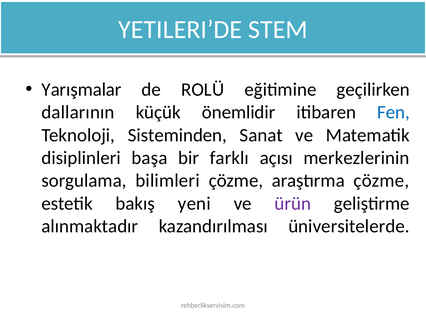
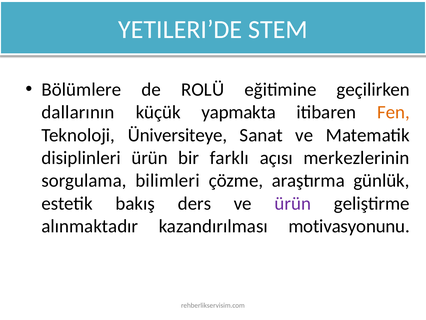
Yarışmalar: Yarışmalar -> Bölümlere
önemlidir: önemlidir -> yapmakta
Fen colour: blue -> orange
Sisteminden: Sisteminden -> Üniversiteye
disiplinleri başa: başa -> ürün
araştırma çözme: çözme -> günlük
yeni: yeni -> ders
üniversitelerde: üniversitelerde -> motivasyonunu
